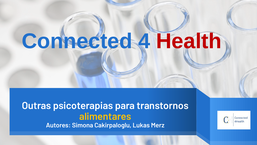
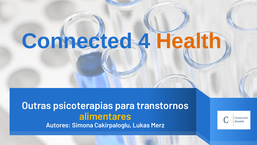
Health colour: red -> orange
